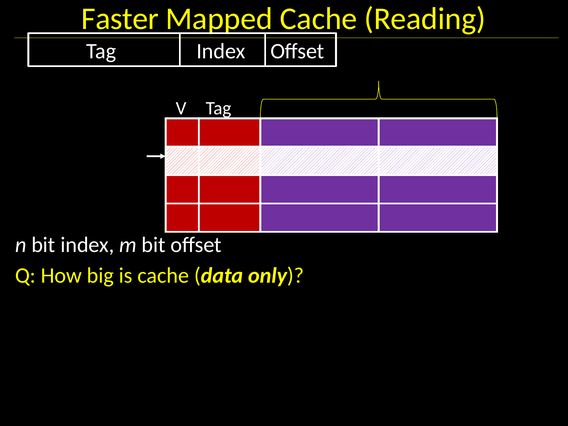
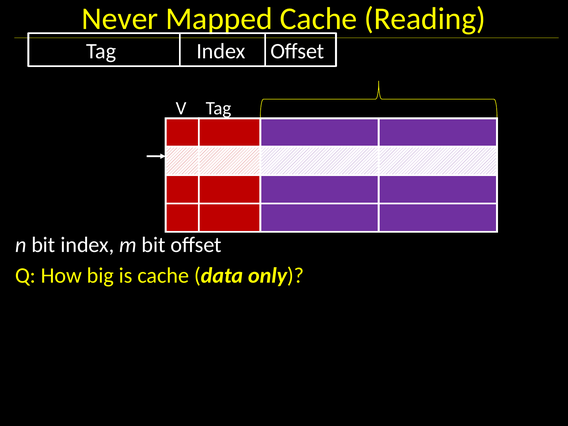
Faster: Faster -> Never
